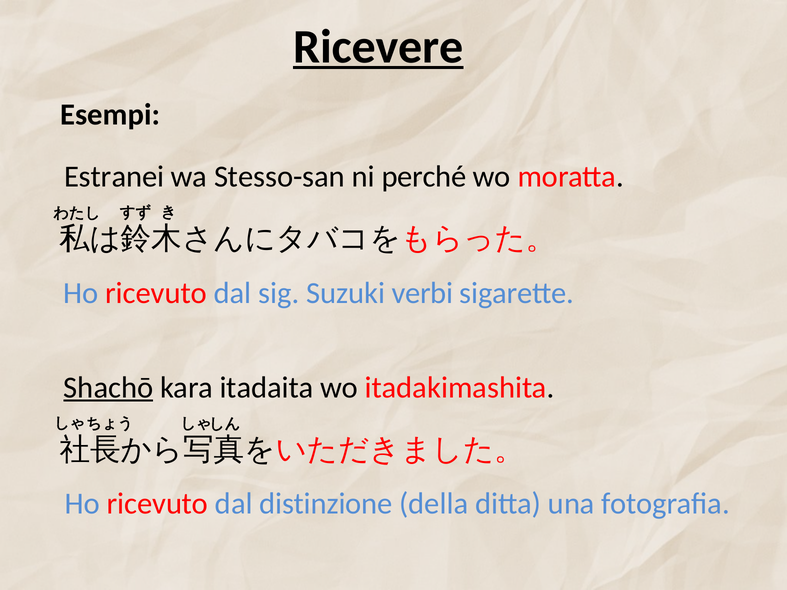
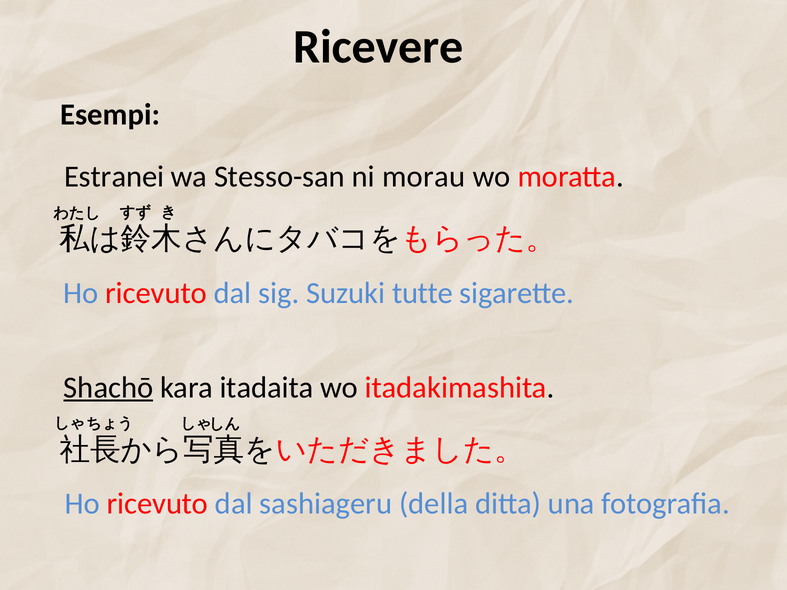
Ricevere underline: present -> none
perché: perché -> morau
verbi: verbi -> tutte
distinzione: distinzione -> sashiageru
